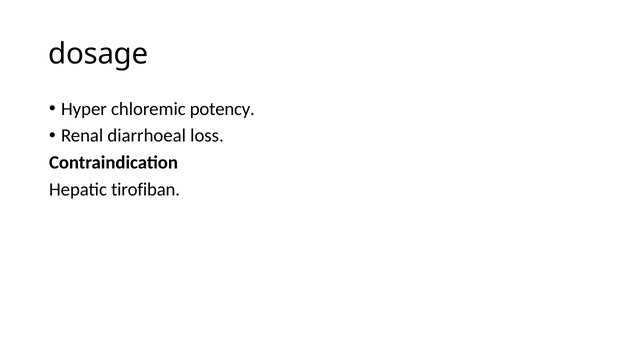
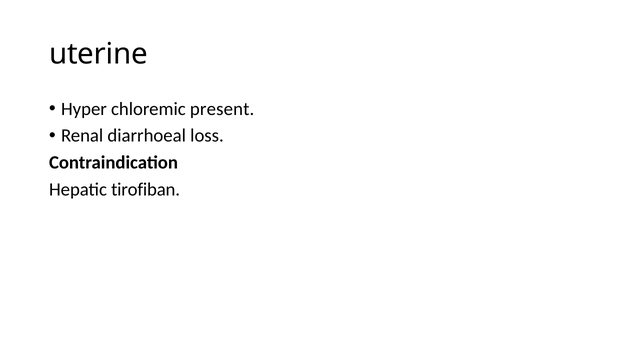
dosage: dosage -> uterine
potency: potency -> present
